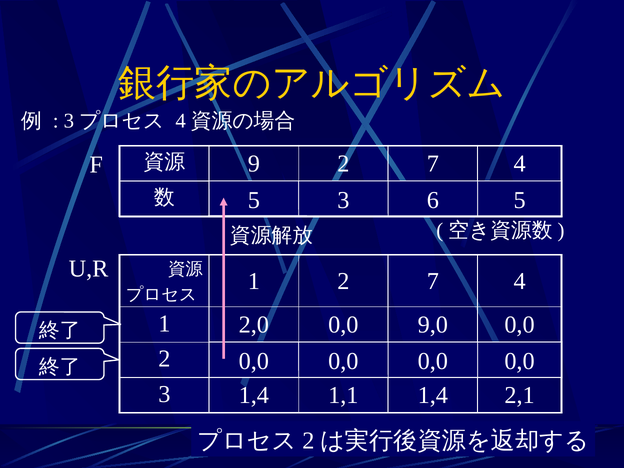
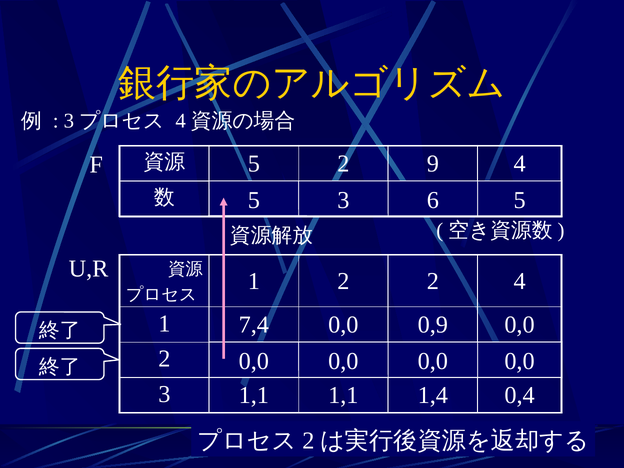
9 at (254, 164): 9 -> 5
7 at (433, 164): 7 -> 9
1 2 7: 7 -> 2
2,0: 2,0 -> 7,4
9,0: 9,0 -> 0,9
3 1,4: 1,4 -> 1,1
2,1: 2,1 -> 0,4
